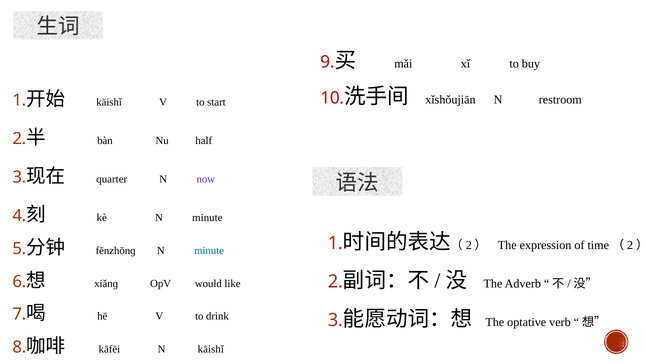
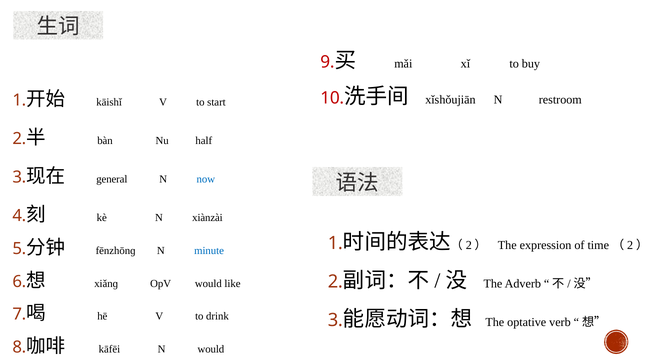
quarter: quarter -> general
now colour: purple -> blue
kè N minute: minute -> xiànzài
N kāishǐ: kāishǐ -> would
